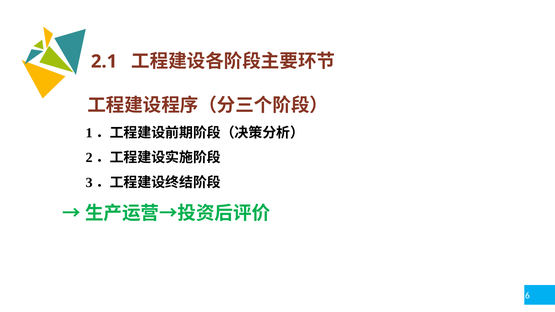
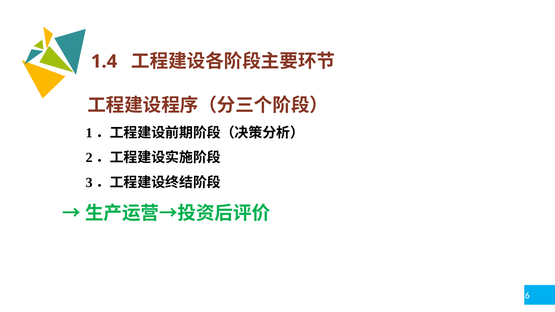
2.1: 2.1 -> 1.4
